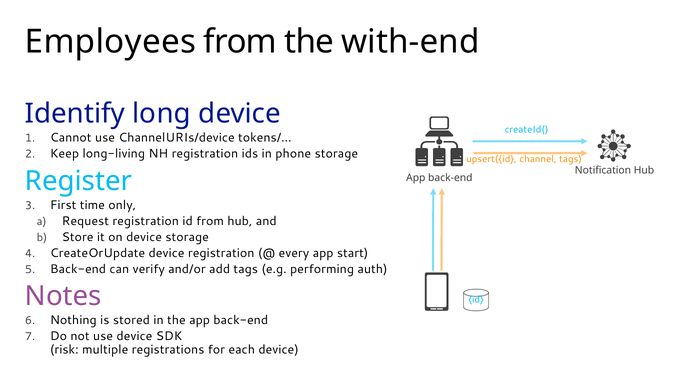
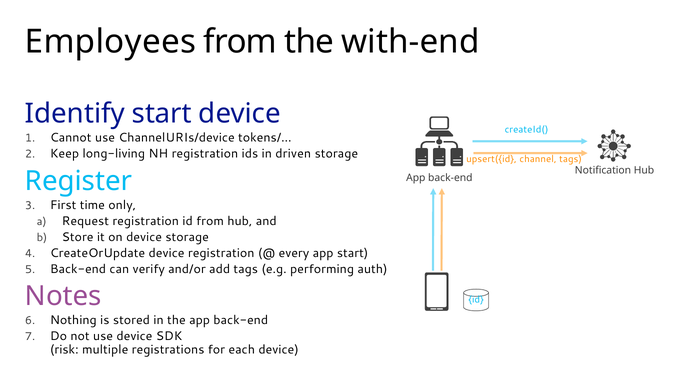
Identify long: long -> start
phone: phone -> driven
